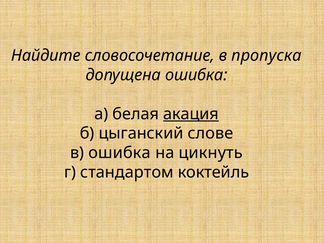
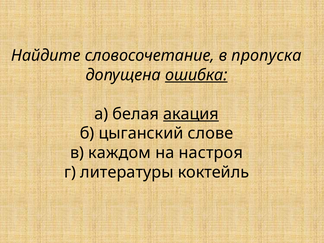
ошибка at (196, 75) underline: none -> present
в ошибка: ошибка -> каждом
цикнуть: цикнуть -> настроя
стандартом: стандартом -> литературы
